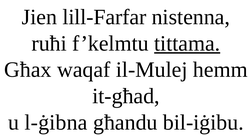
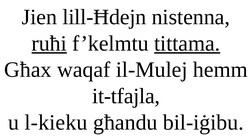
lill-Farfar: lill-Farfar -> lill-Ħdejn
ruħi underline: none -> present
it-għad: it-għad -> it-tfajla
l-ġibna: l-ġibna -> l-kieku
